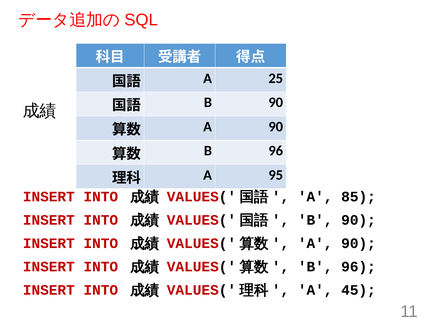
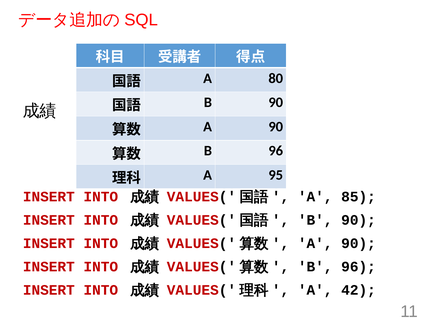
25: 25 -> 80
45: 45 -> 42
